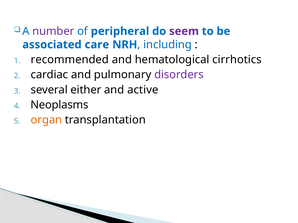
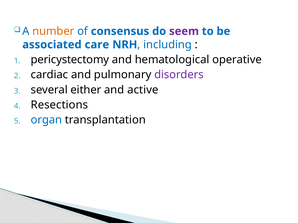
number colour: purple -> orange
peripheral: peripheral -> consensus
recommended: recommended -> pericystectomy
cirrhotics: cirrhotics -> operative
Neoplasms: Neoplasms -> Resections
organ colour: orange -> blue
